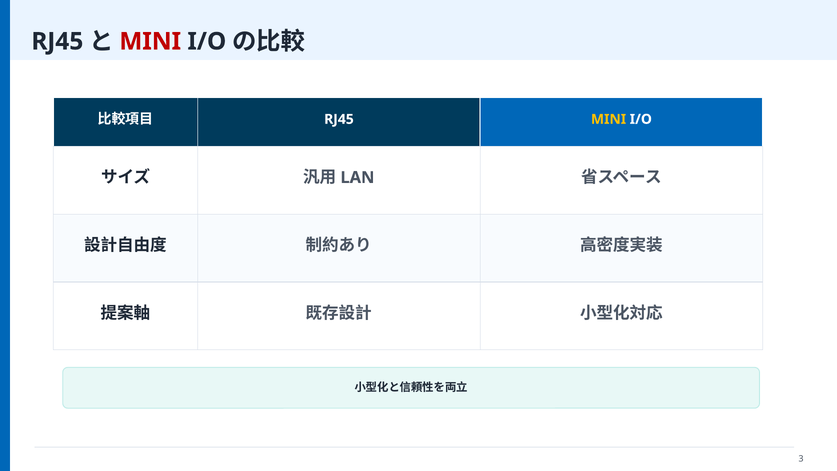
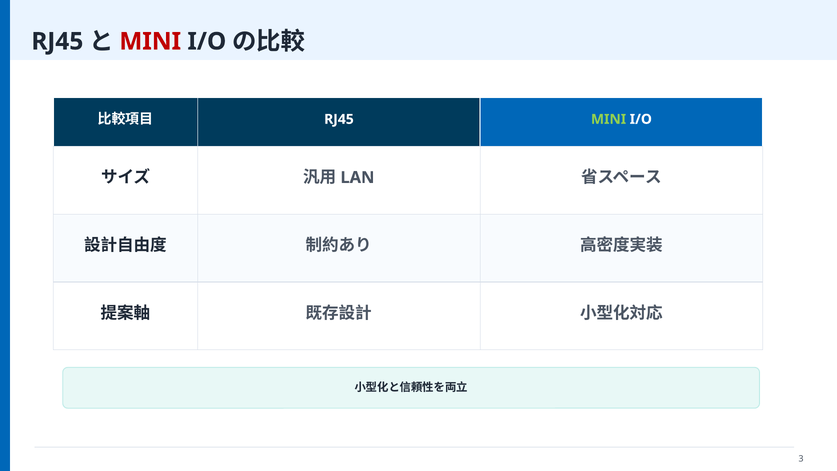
MINI at (609, 119) colour: yellow -> light green
